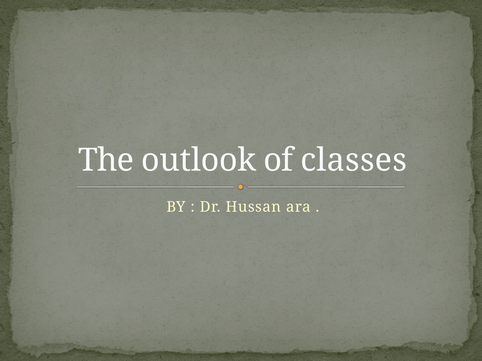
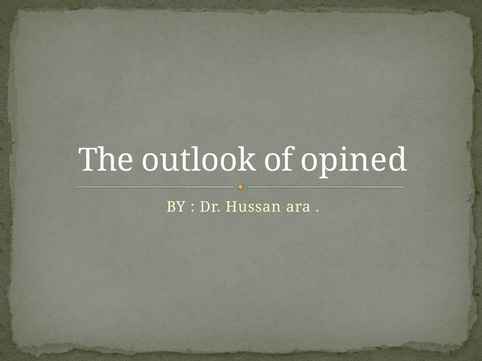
classes: classes -> opined
